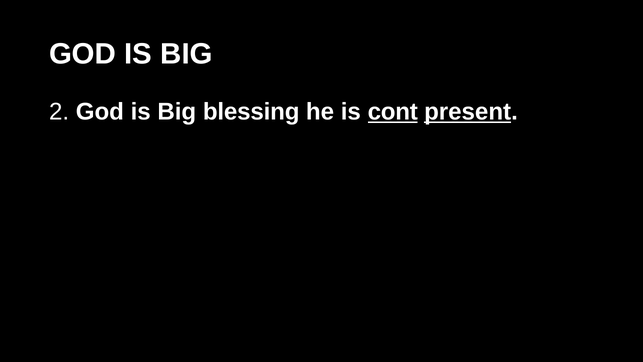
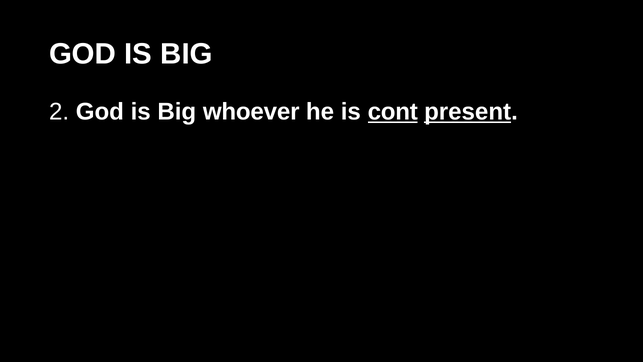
blessing: blessing -> whoever
